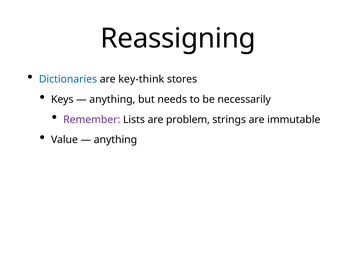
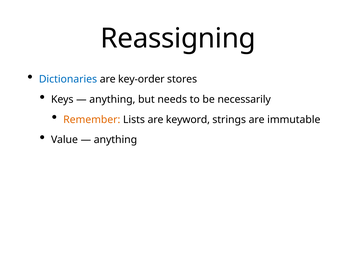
key-think: key-think -> key-order
Remember colour: purple -> orange
problem: problem -> keyword
